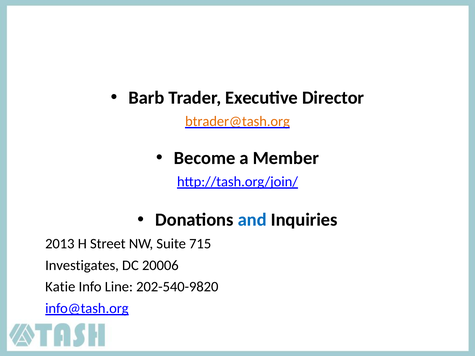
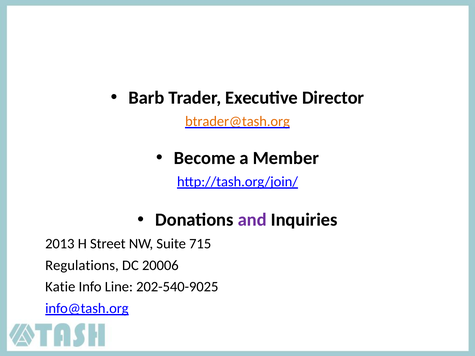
and colour: blue -> purple
Investigates: Investigates -> Regulations
202-540-9820: 202-540-9820 -> 202-540-9025
